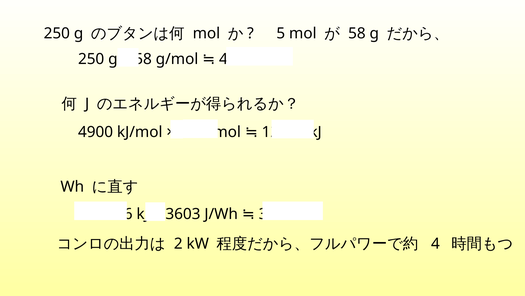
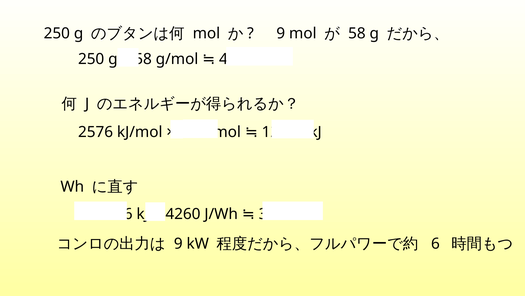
5 at (281, 33): 5 -> 9
4900: 4900 -> 2576
3603: 3603 -> 4260
2 at (178, 243): 2 -> 9
4: 4 -> 6
